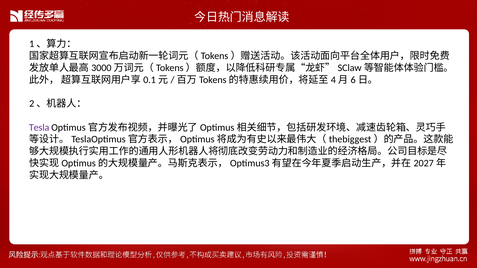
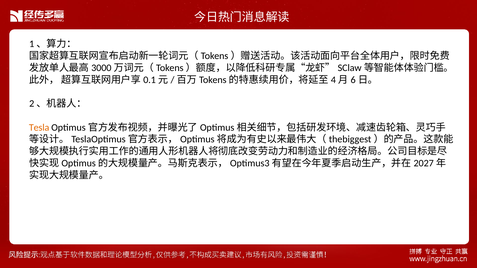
Tesla colour: purple -> orange
